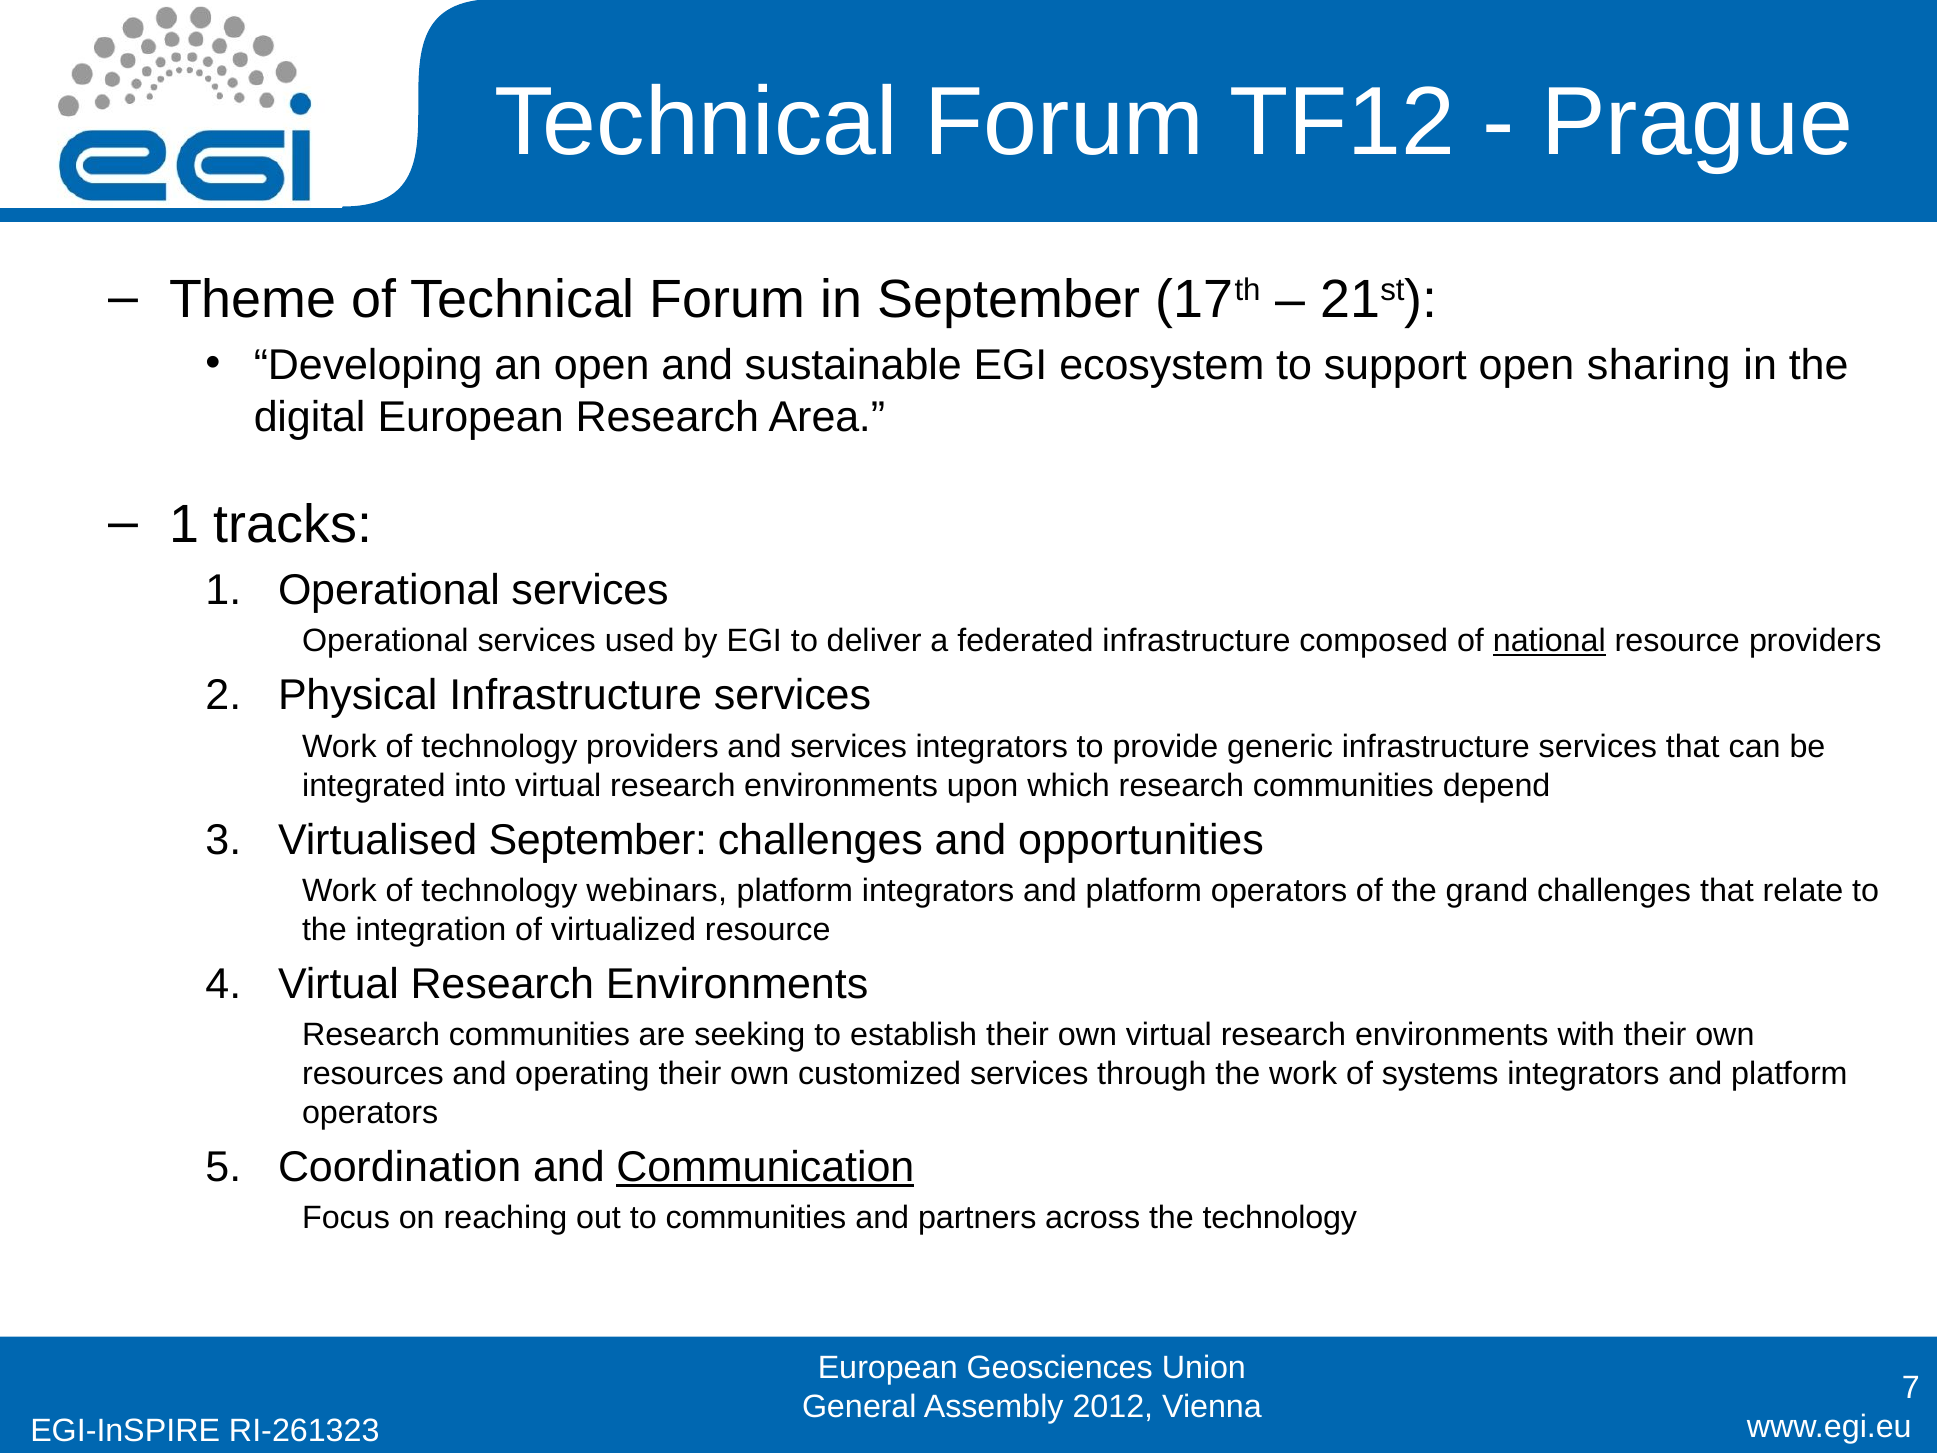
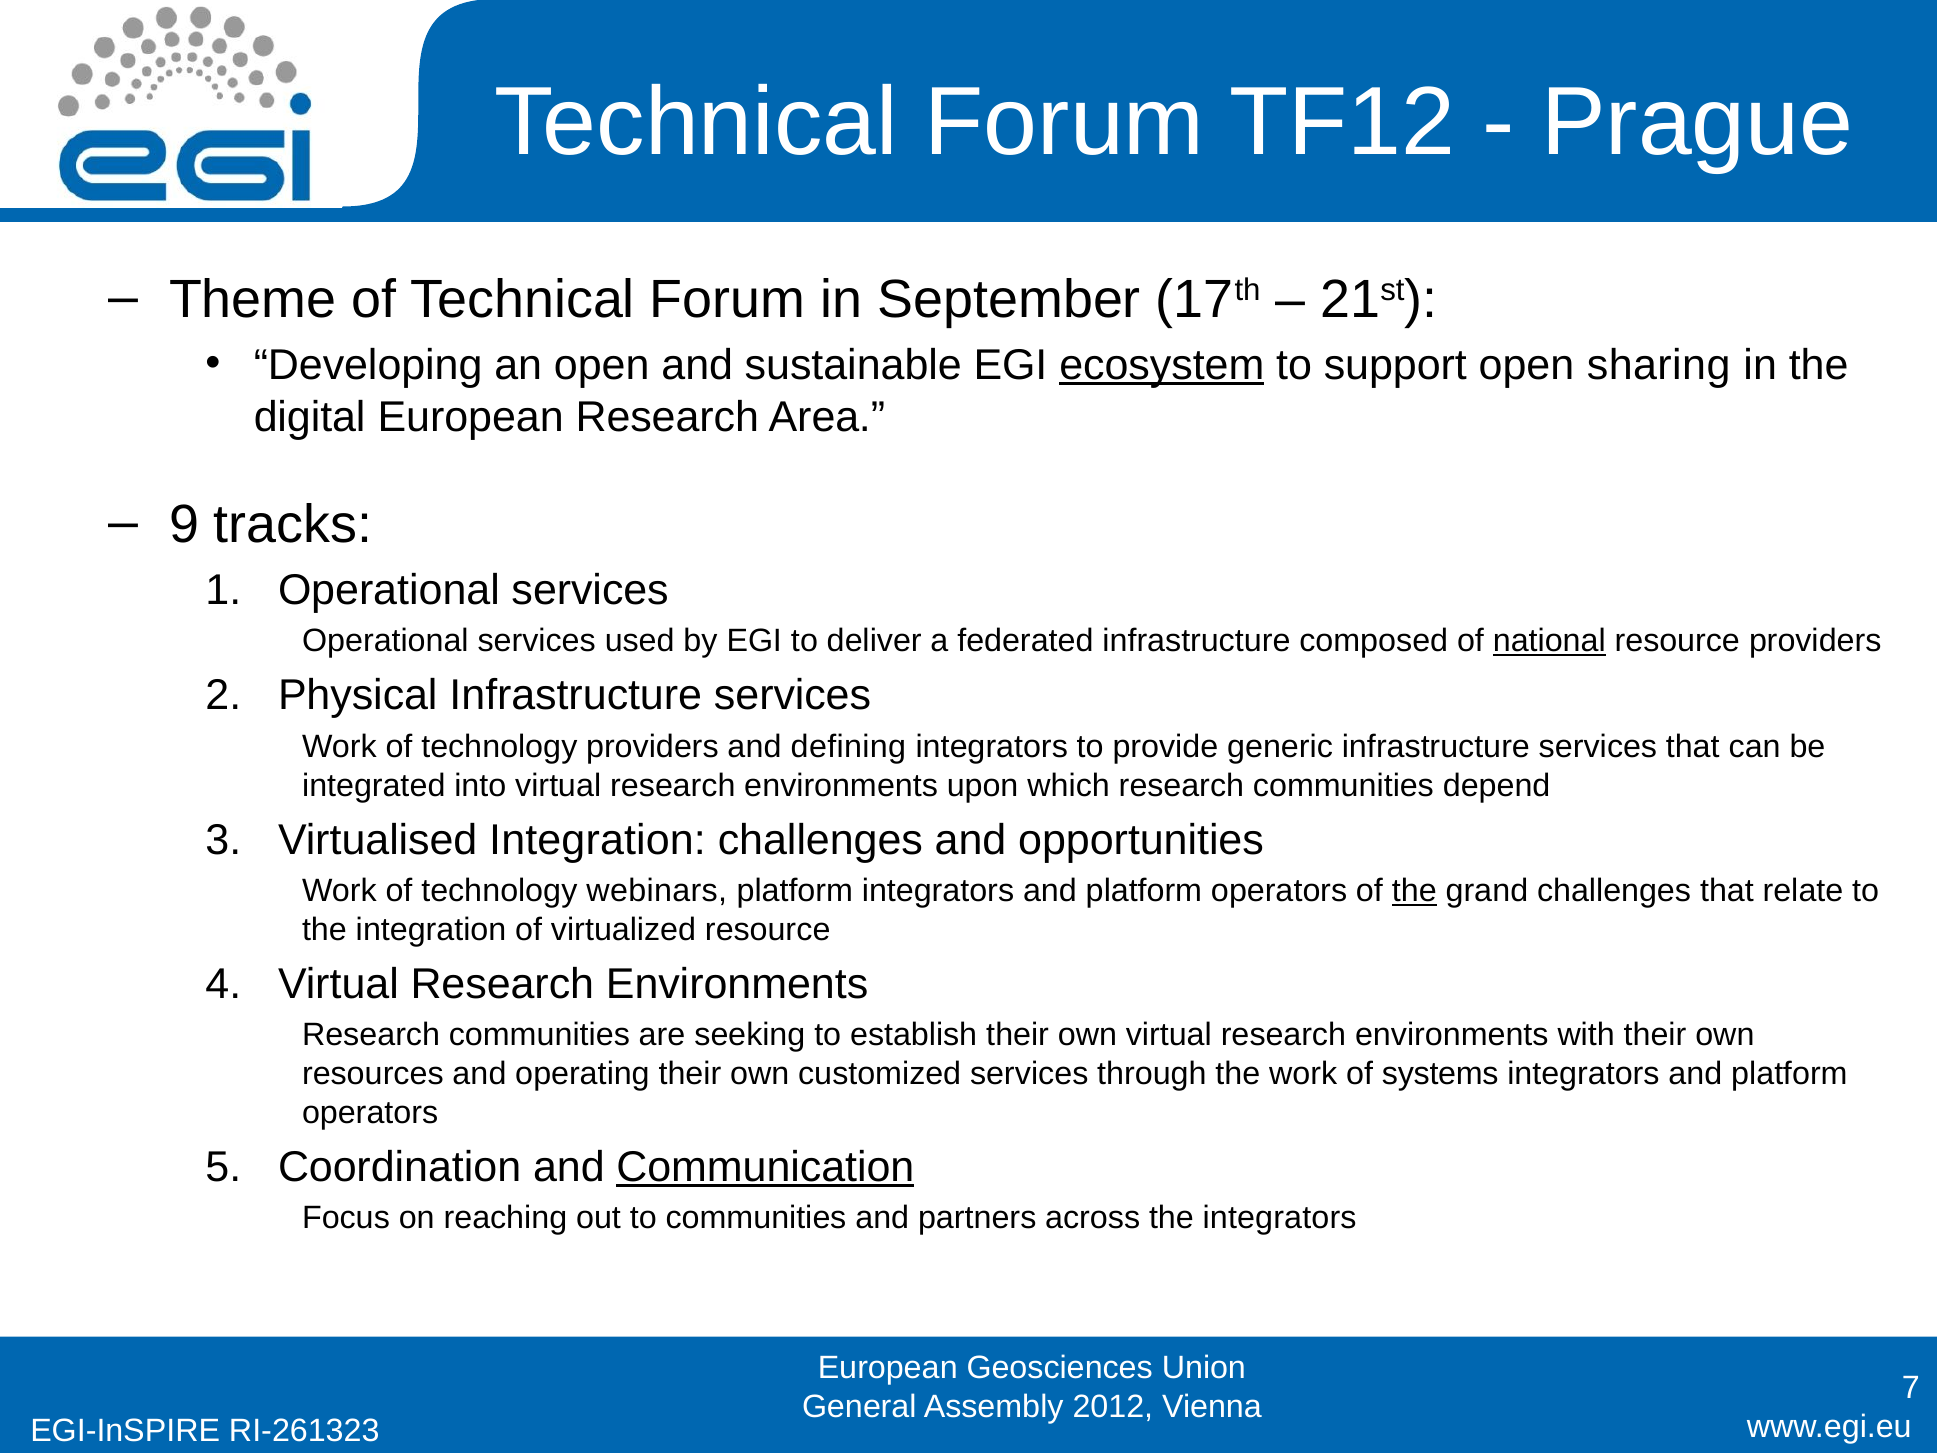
ecosystem underline: none -> present
1 at (184, 524): 1 -> 9
and services: services -> defining
Virtualised September: September -> Integration
the at (1414, 891) underline: none -> present
the technology: technology -> integrators
